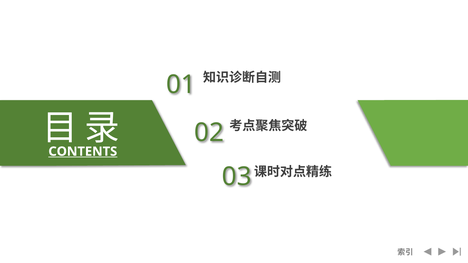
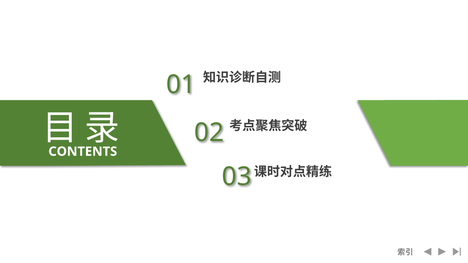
CONTENTS underline: present -> none
